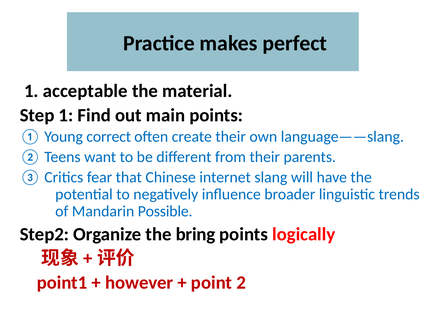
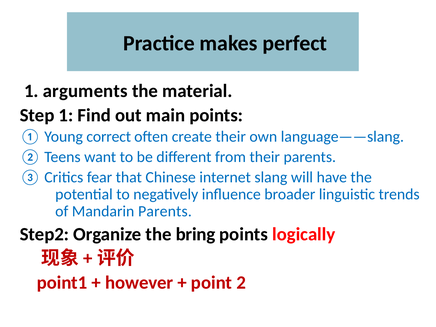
acceptable: acceptable -> arguments
Mandarin Possible: Possible -> Parents
